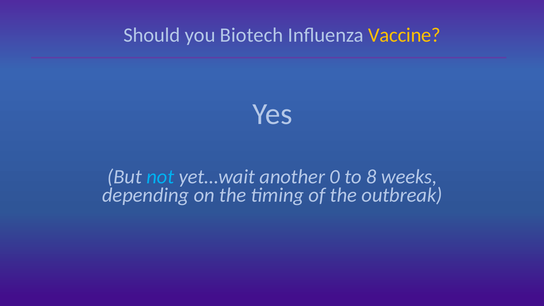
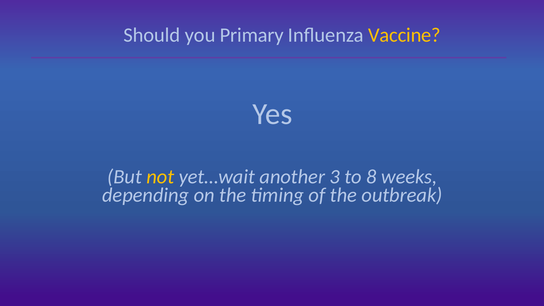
Biotech: Biotech -> Primary
not colour: light blue -> yellow
0: 0 -> 3
